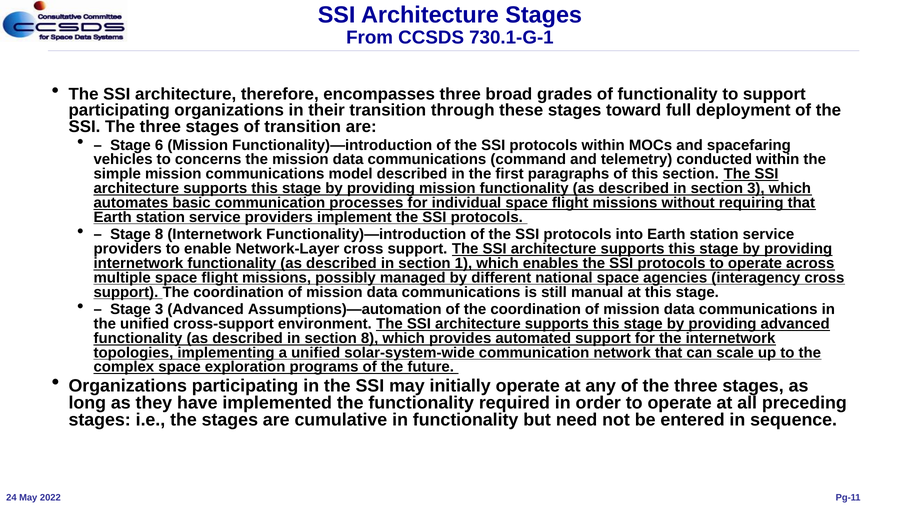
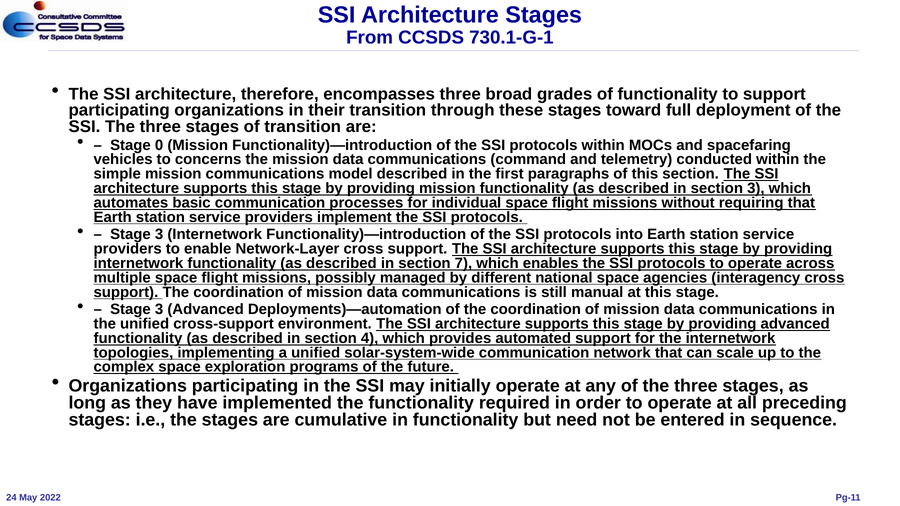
6: 6 -> 0
8 at (159, 235): 8 -> 3
1: 1 -> 7
Assumptions)—automation: Assumptions)—automation -> Deployments)—automation
section 8: 8 -> 4
